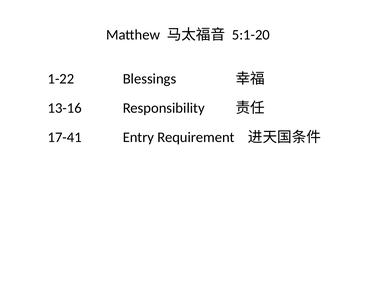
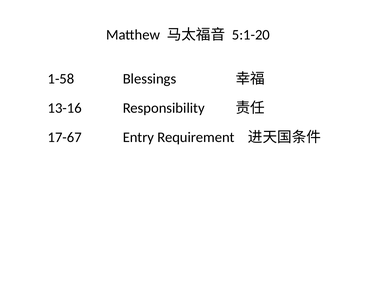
1-22: 1-22 -> 1-58
17-41: 17-41 -> 17-67
